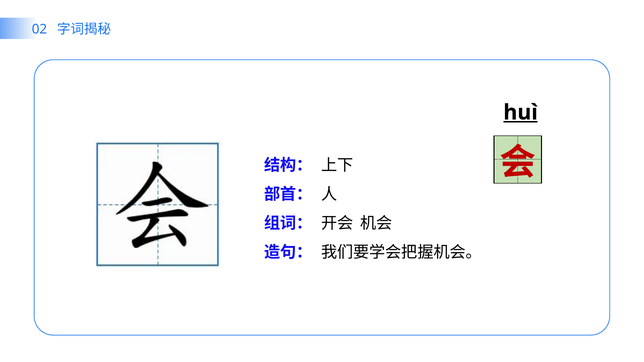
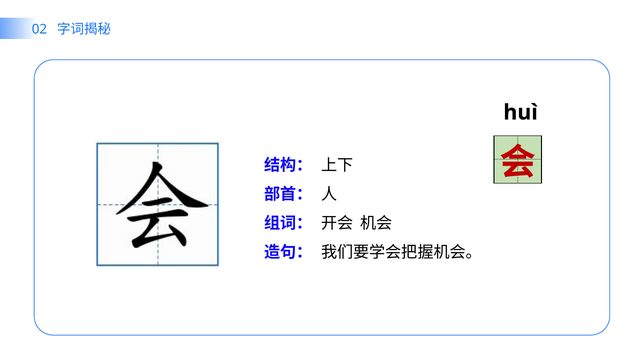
huì underline: present -> none
